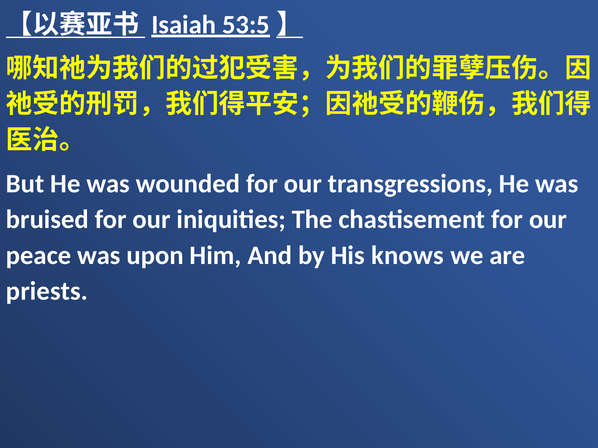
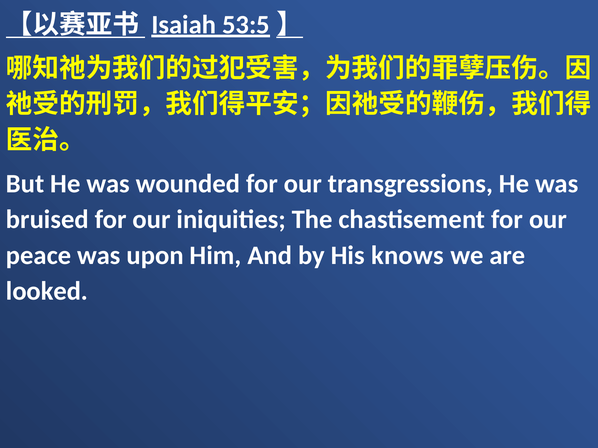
priests: priests -> looked
